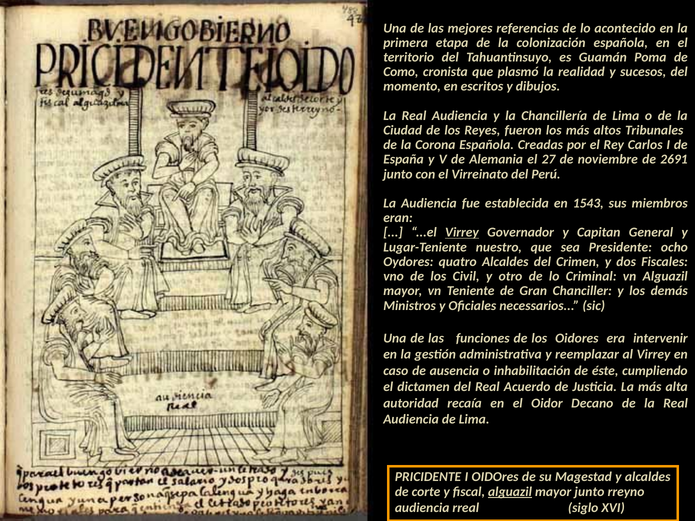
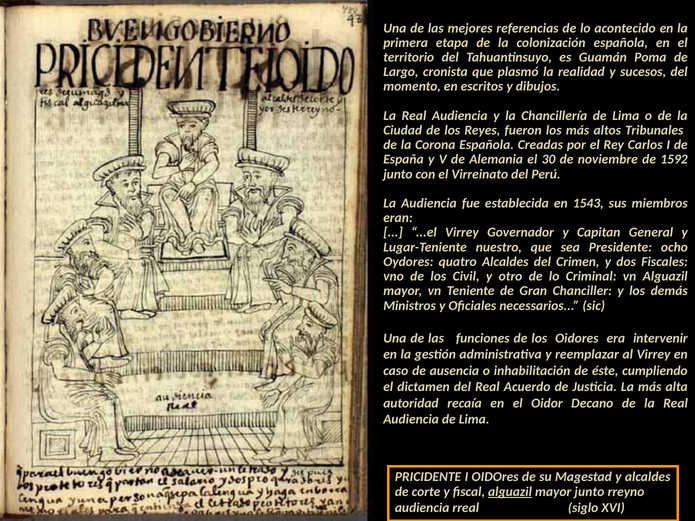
Como: Como -> Largo
27: 27 -> 30
2691: 2691 -> 1592
Virrey at (462, 233) underline: present -> none
